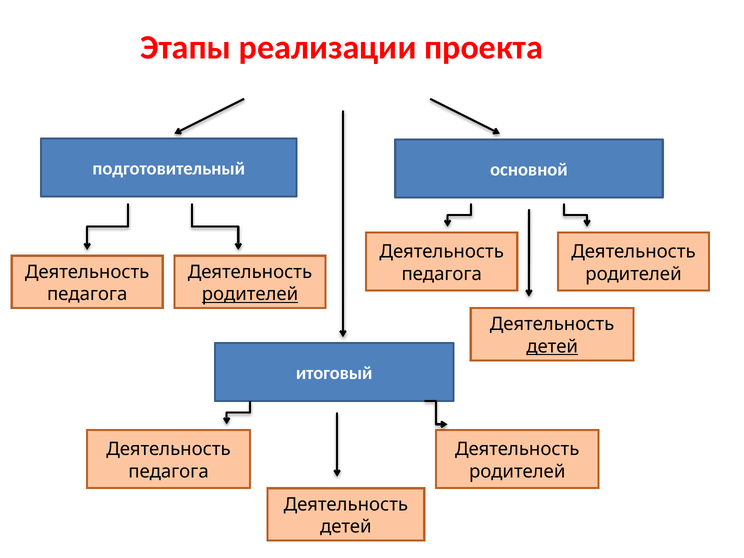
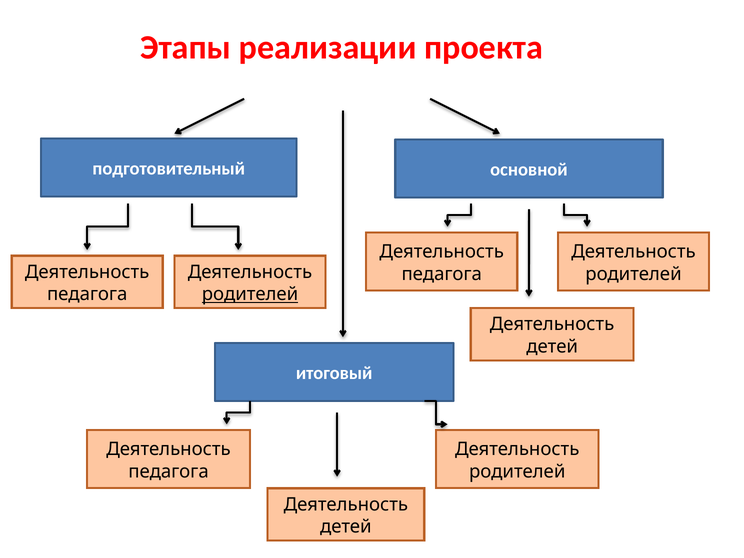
детей at (552, 347) underline: present -> none
